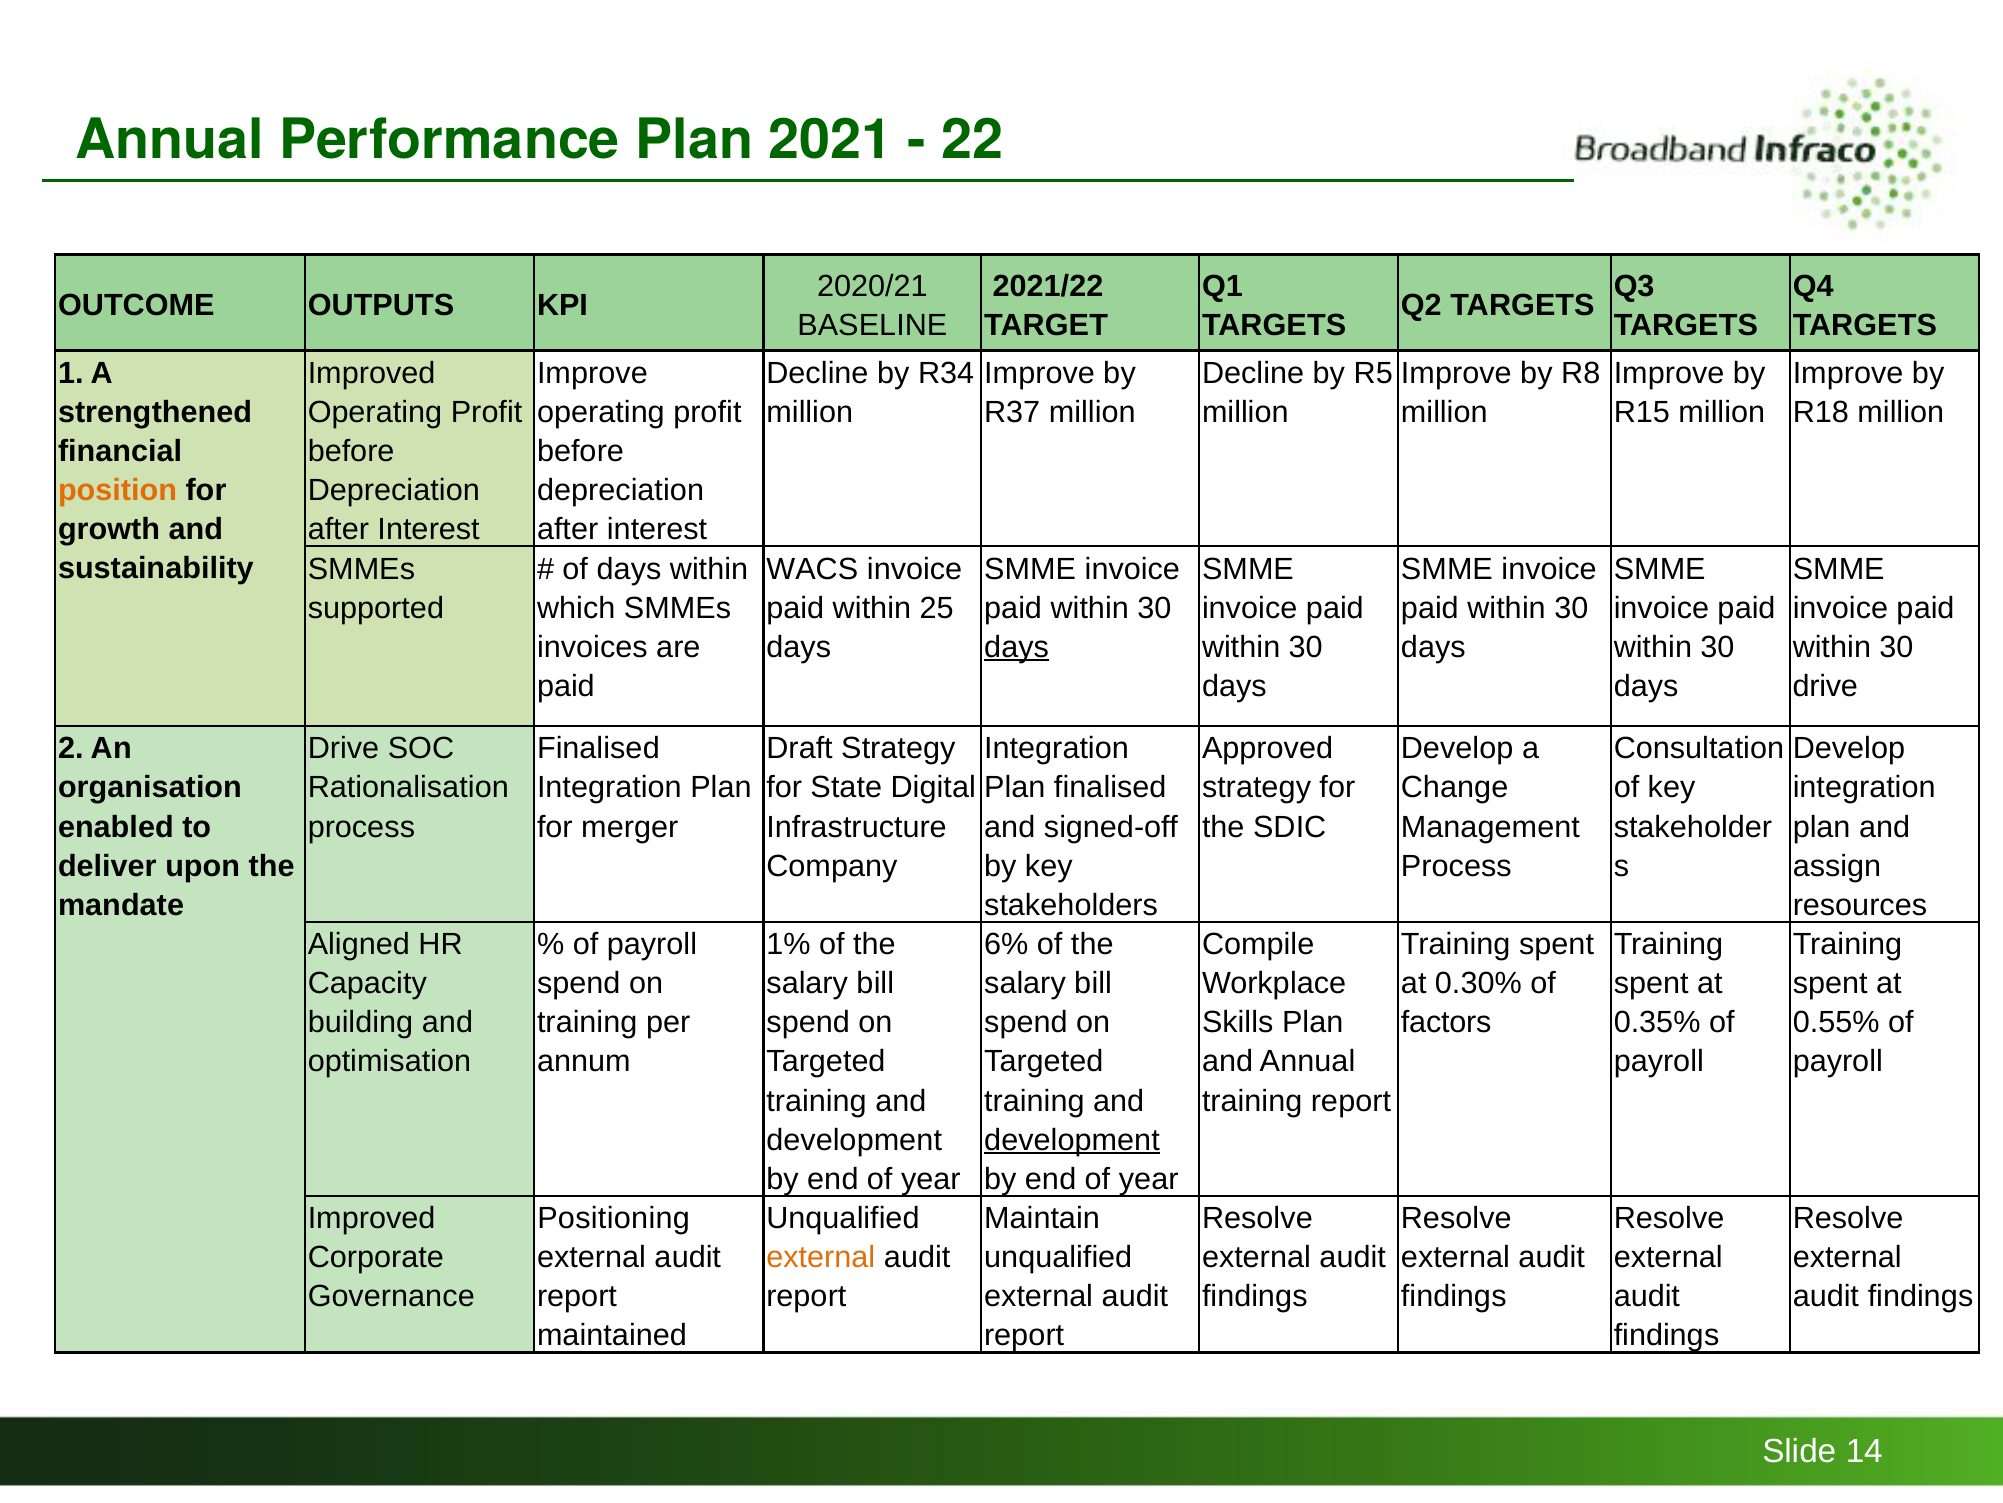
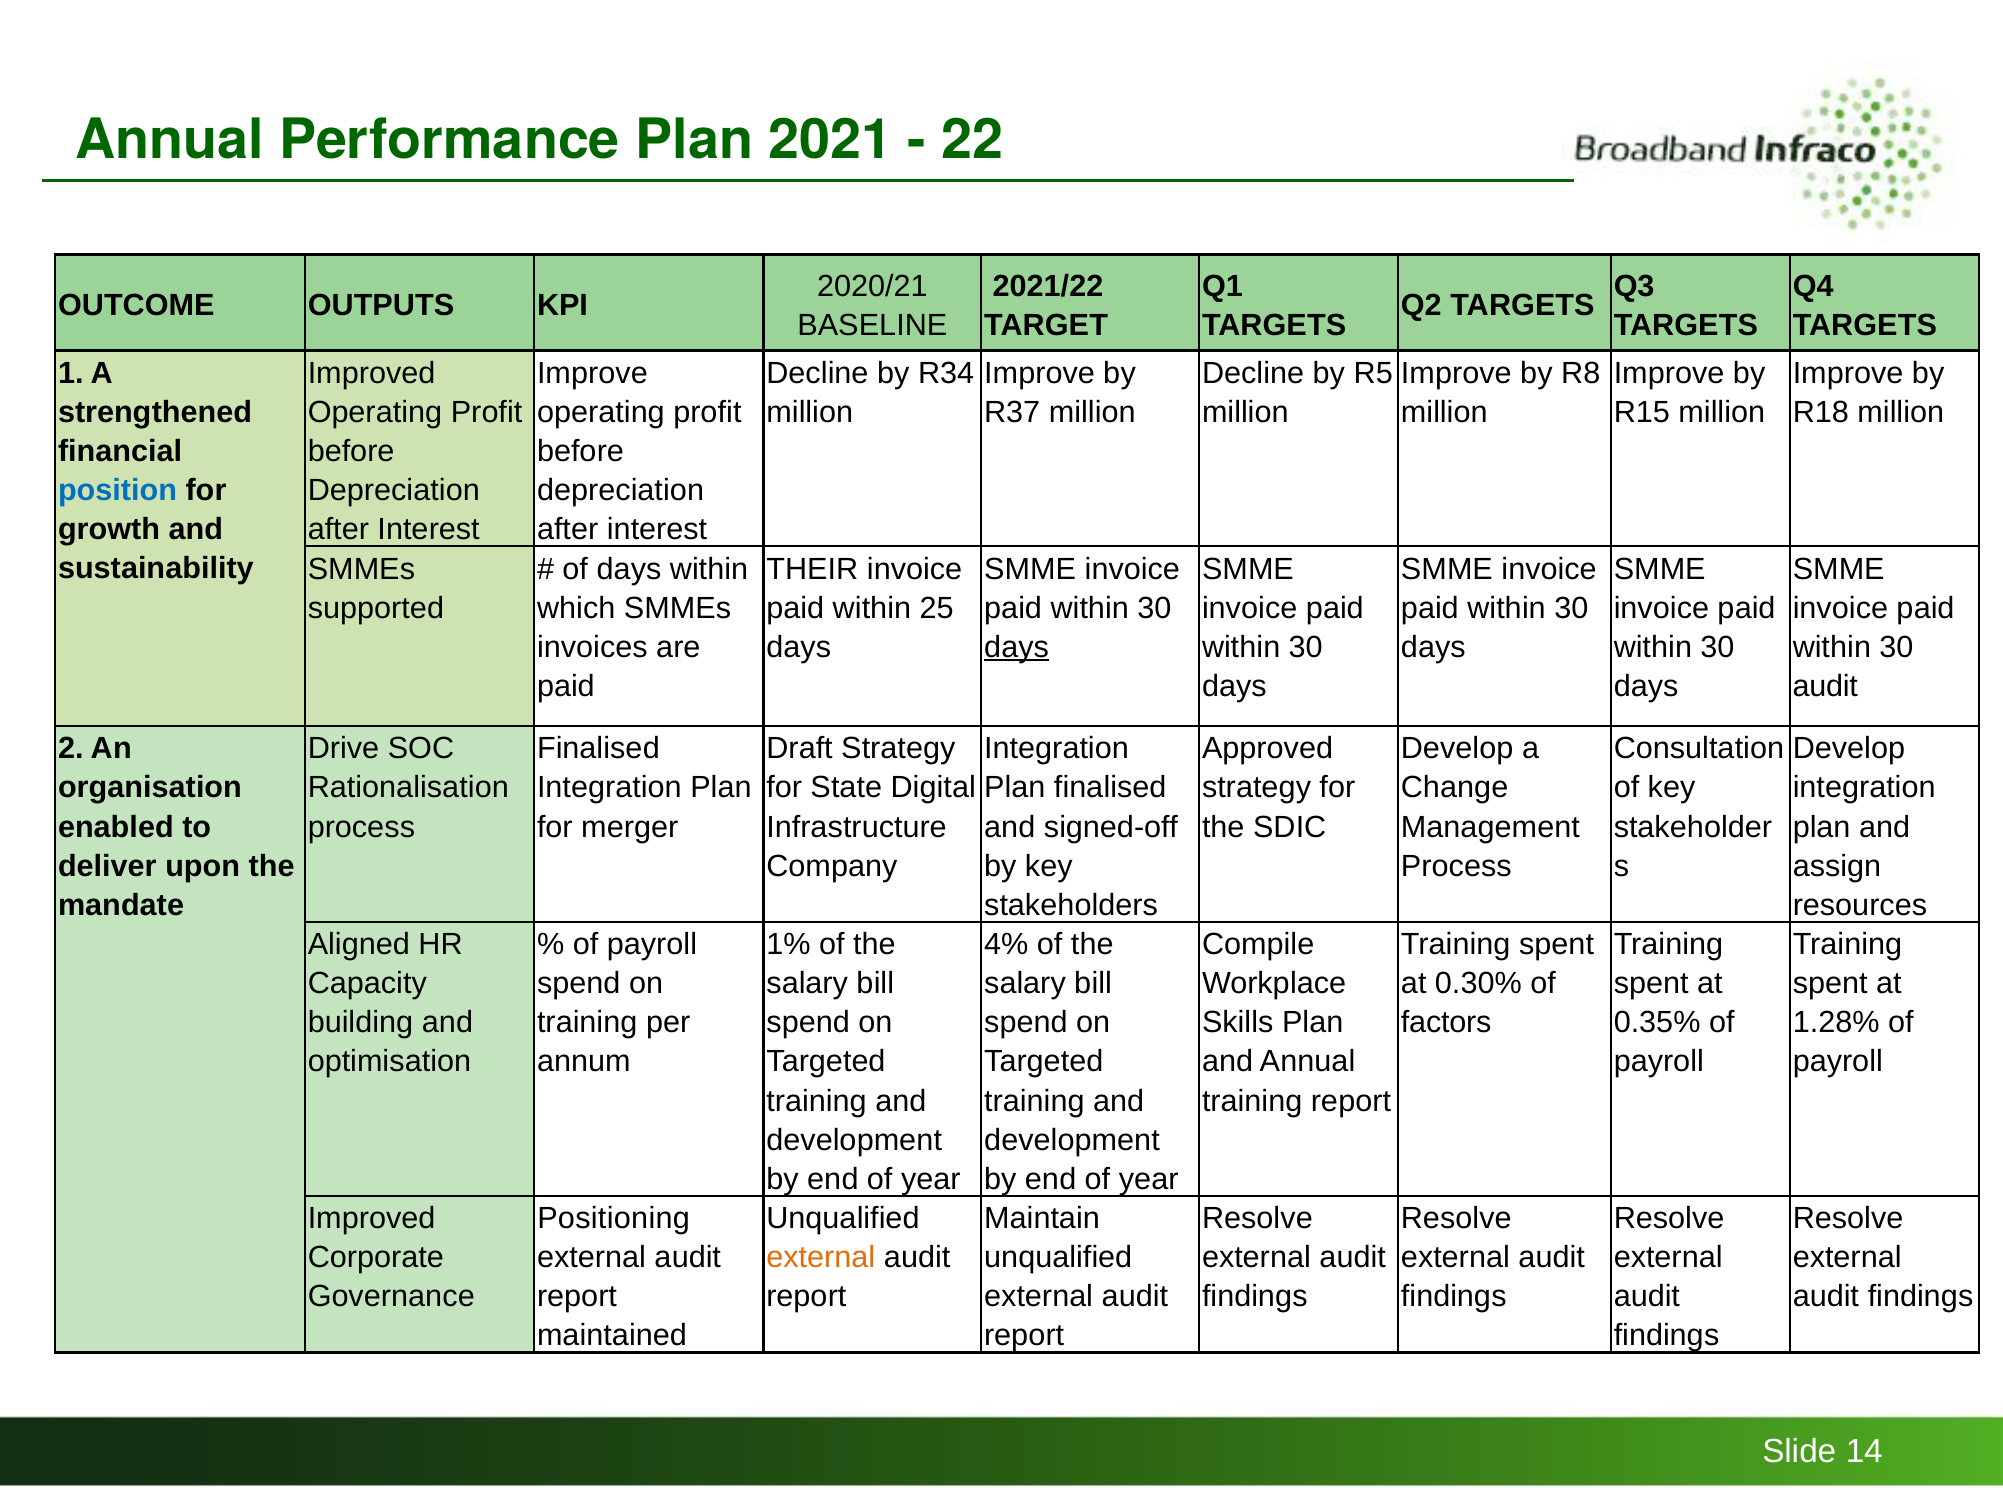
position colour: orange -> blue
WACS: WACS -> THEIR
drive at (1825, 686): drive -> audit
6%: 6% -> 4%
0.55%: 0.55% -> 1.28%
development at (1072, 1140) underline: present -> none
